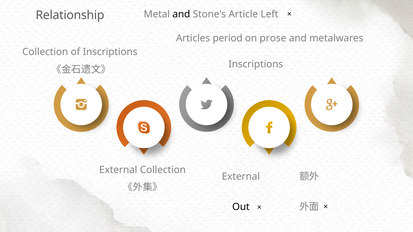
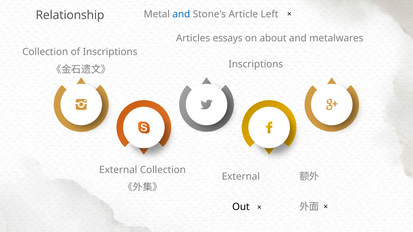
and at (181, 14) colour: black -> blue
period: period -> essays
prose: prose -> about
